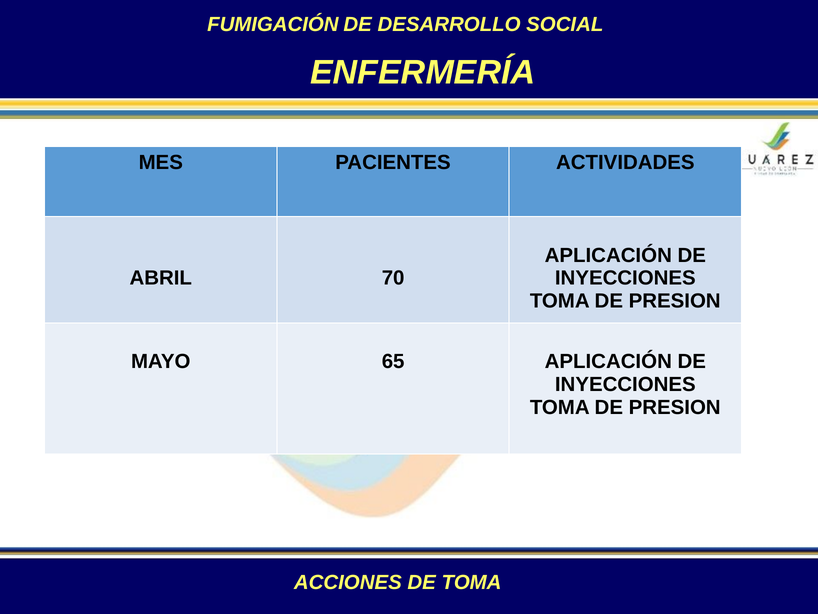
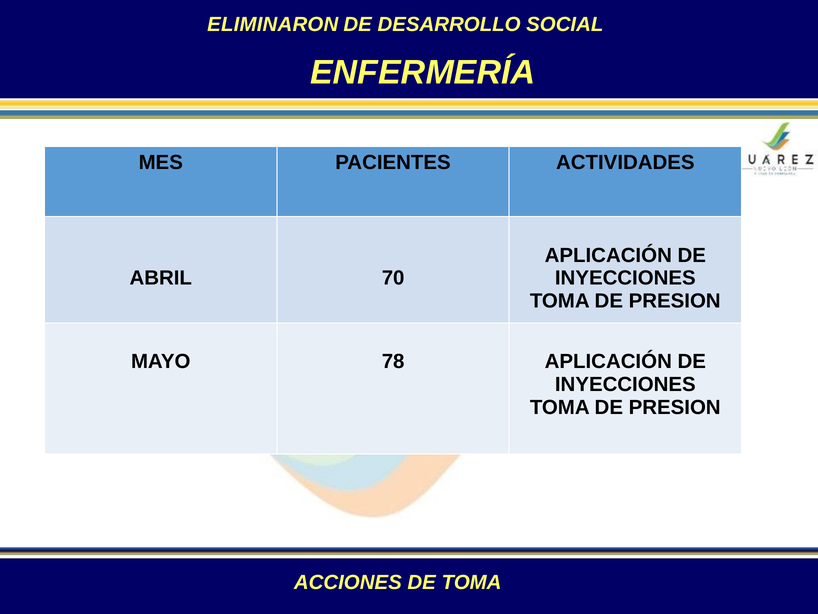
FUMIGACIÓN: FUMIGACIÓN -> ELIMINARON
65: 65 -> 78
